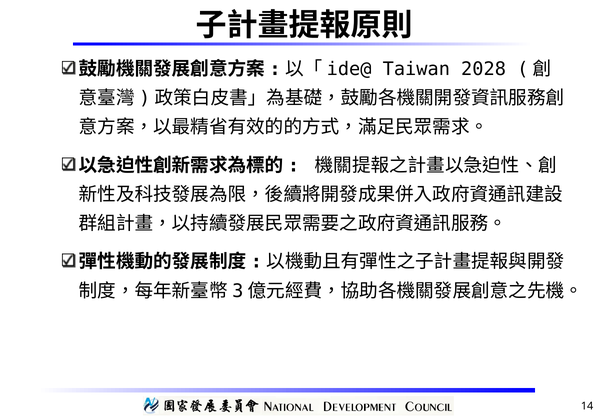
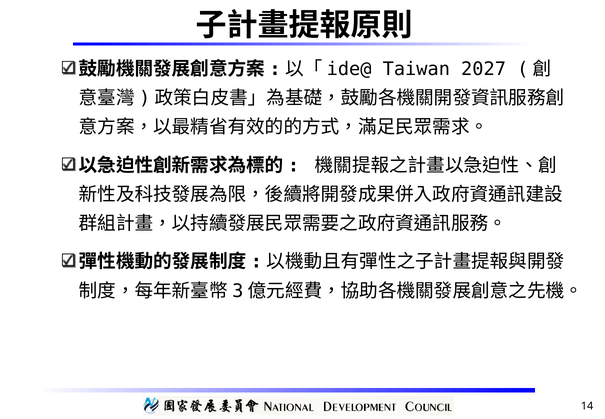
2028: 2028 -> 2027
